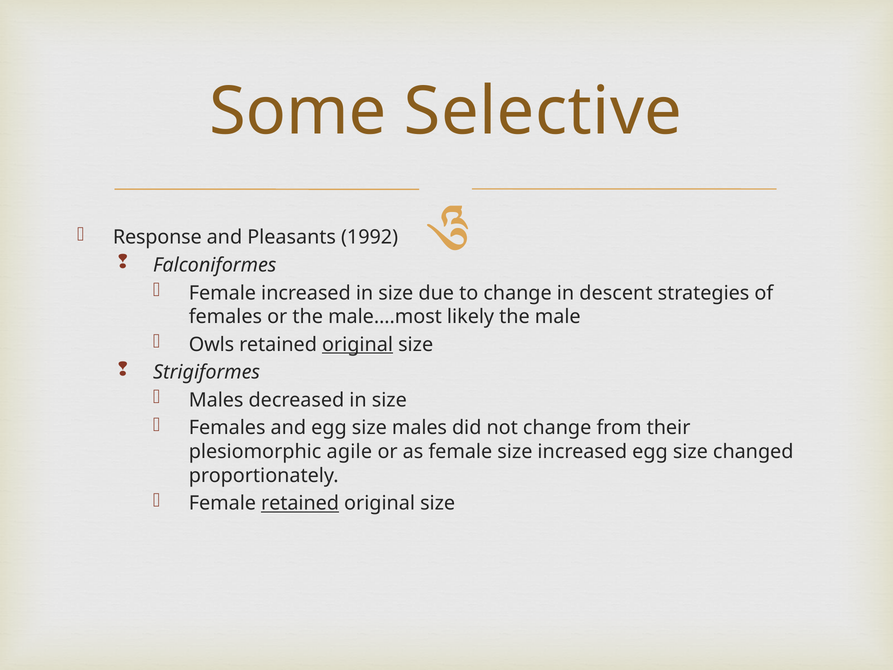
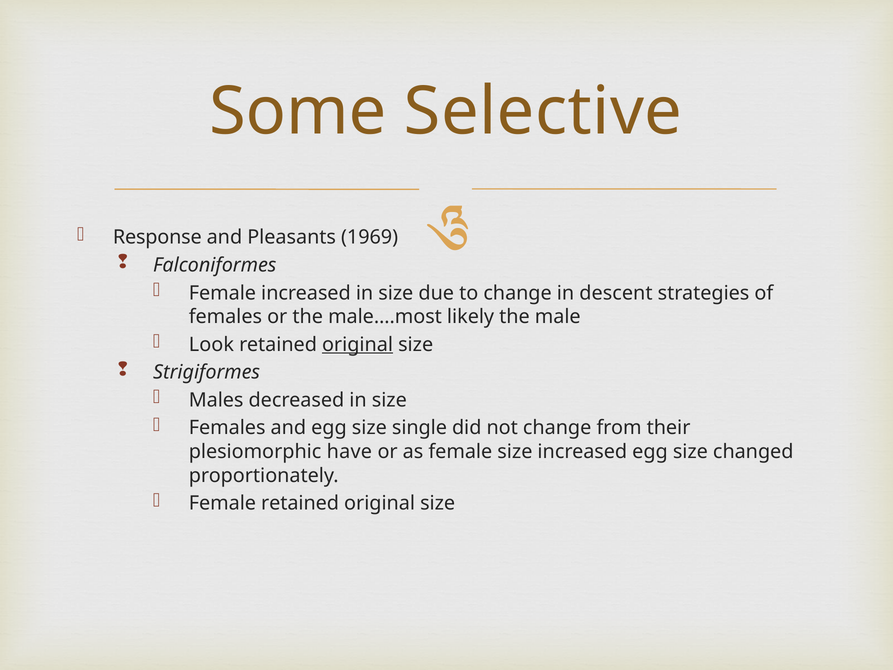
1992: 1992 -> 1969
Owls: Owls -> Look
size males: males -> single
agile: agile -> have
retained at (300, 503) underline: present -> none
